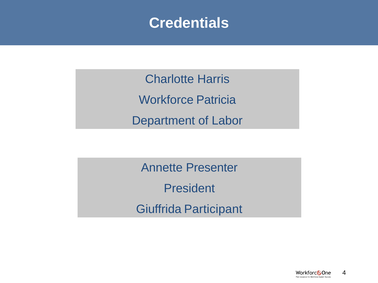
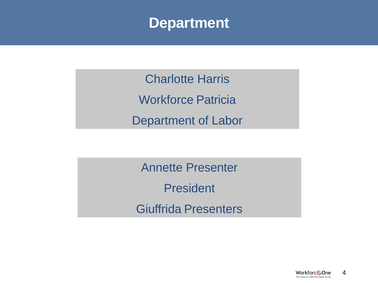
Credentials at (189, 23): Credentials -> Department
Participant: Participant -> Presenters
